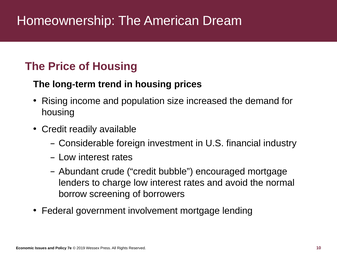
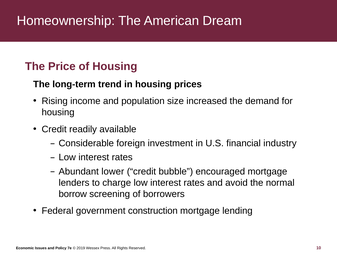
crude: crude -> lower
involvement: involvement -> construction
